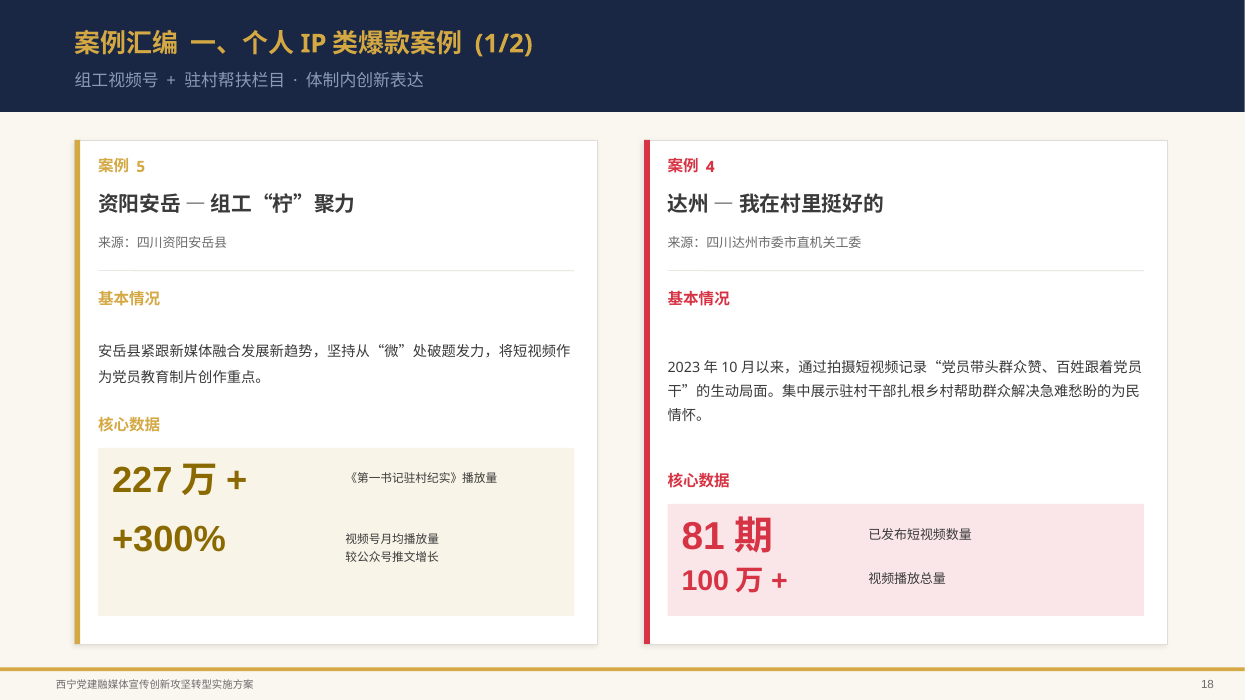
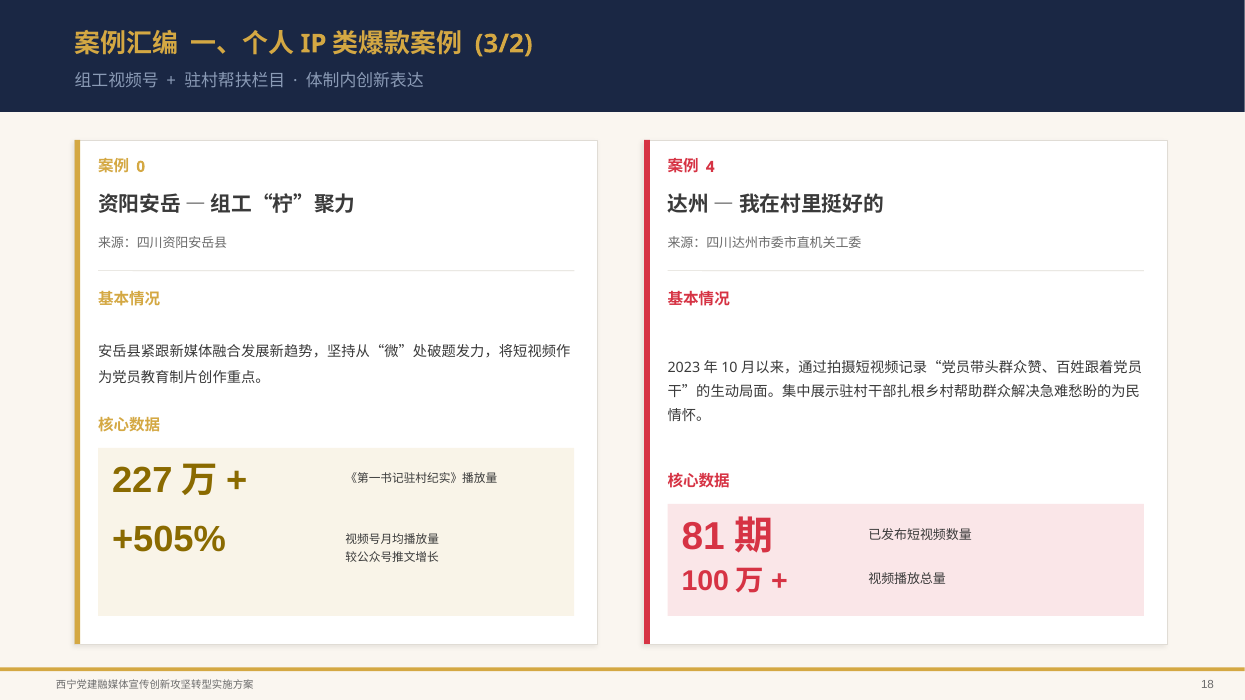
1/2: 1/2 -> 3/2
5: 5 -> 0
+300%: +300% -> +505%
